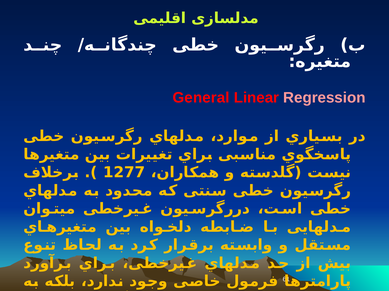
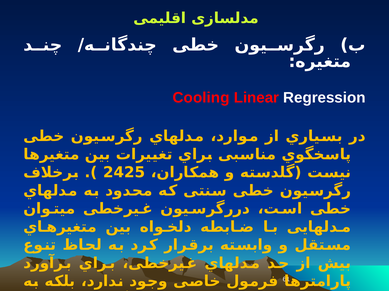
General: General -> Cooling
Regression colour: pink -> white
1277: 1277 -> 2425
